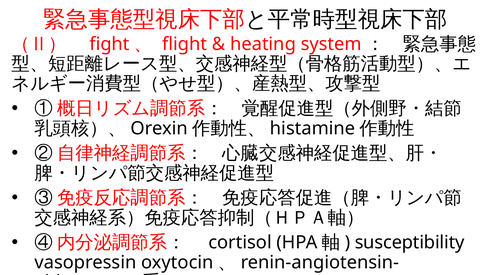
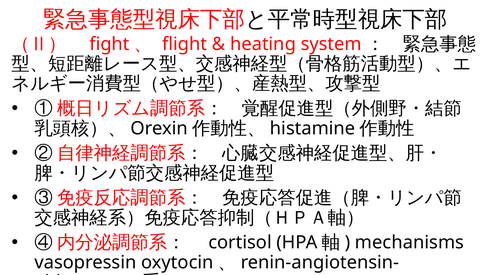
susceptibility: susceptibility -> mechanisms
